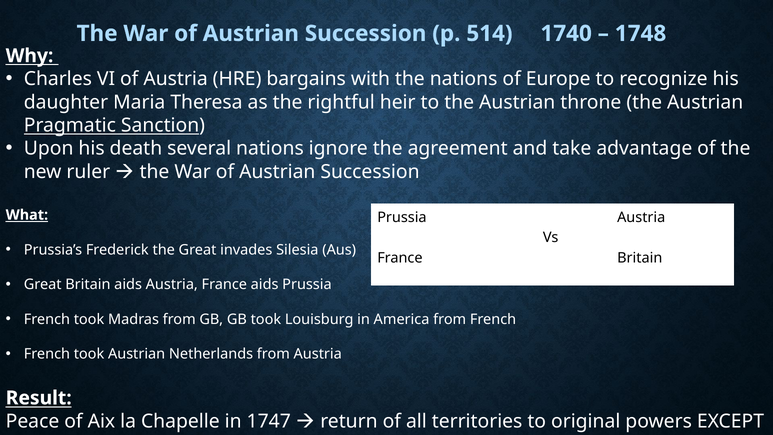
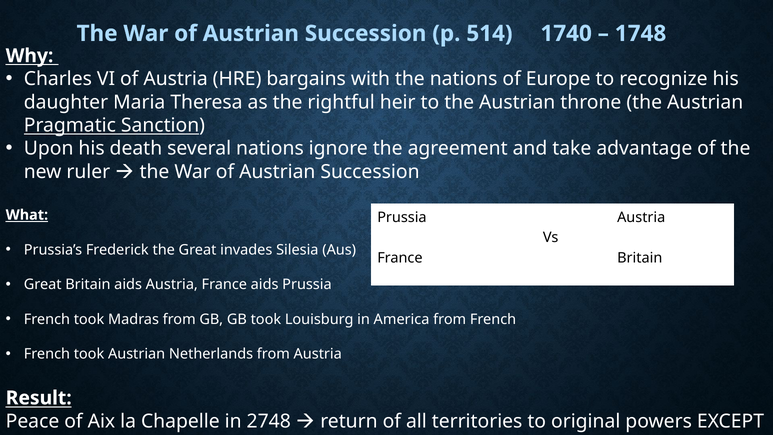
1747: 1747 -> 2748
